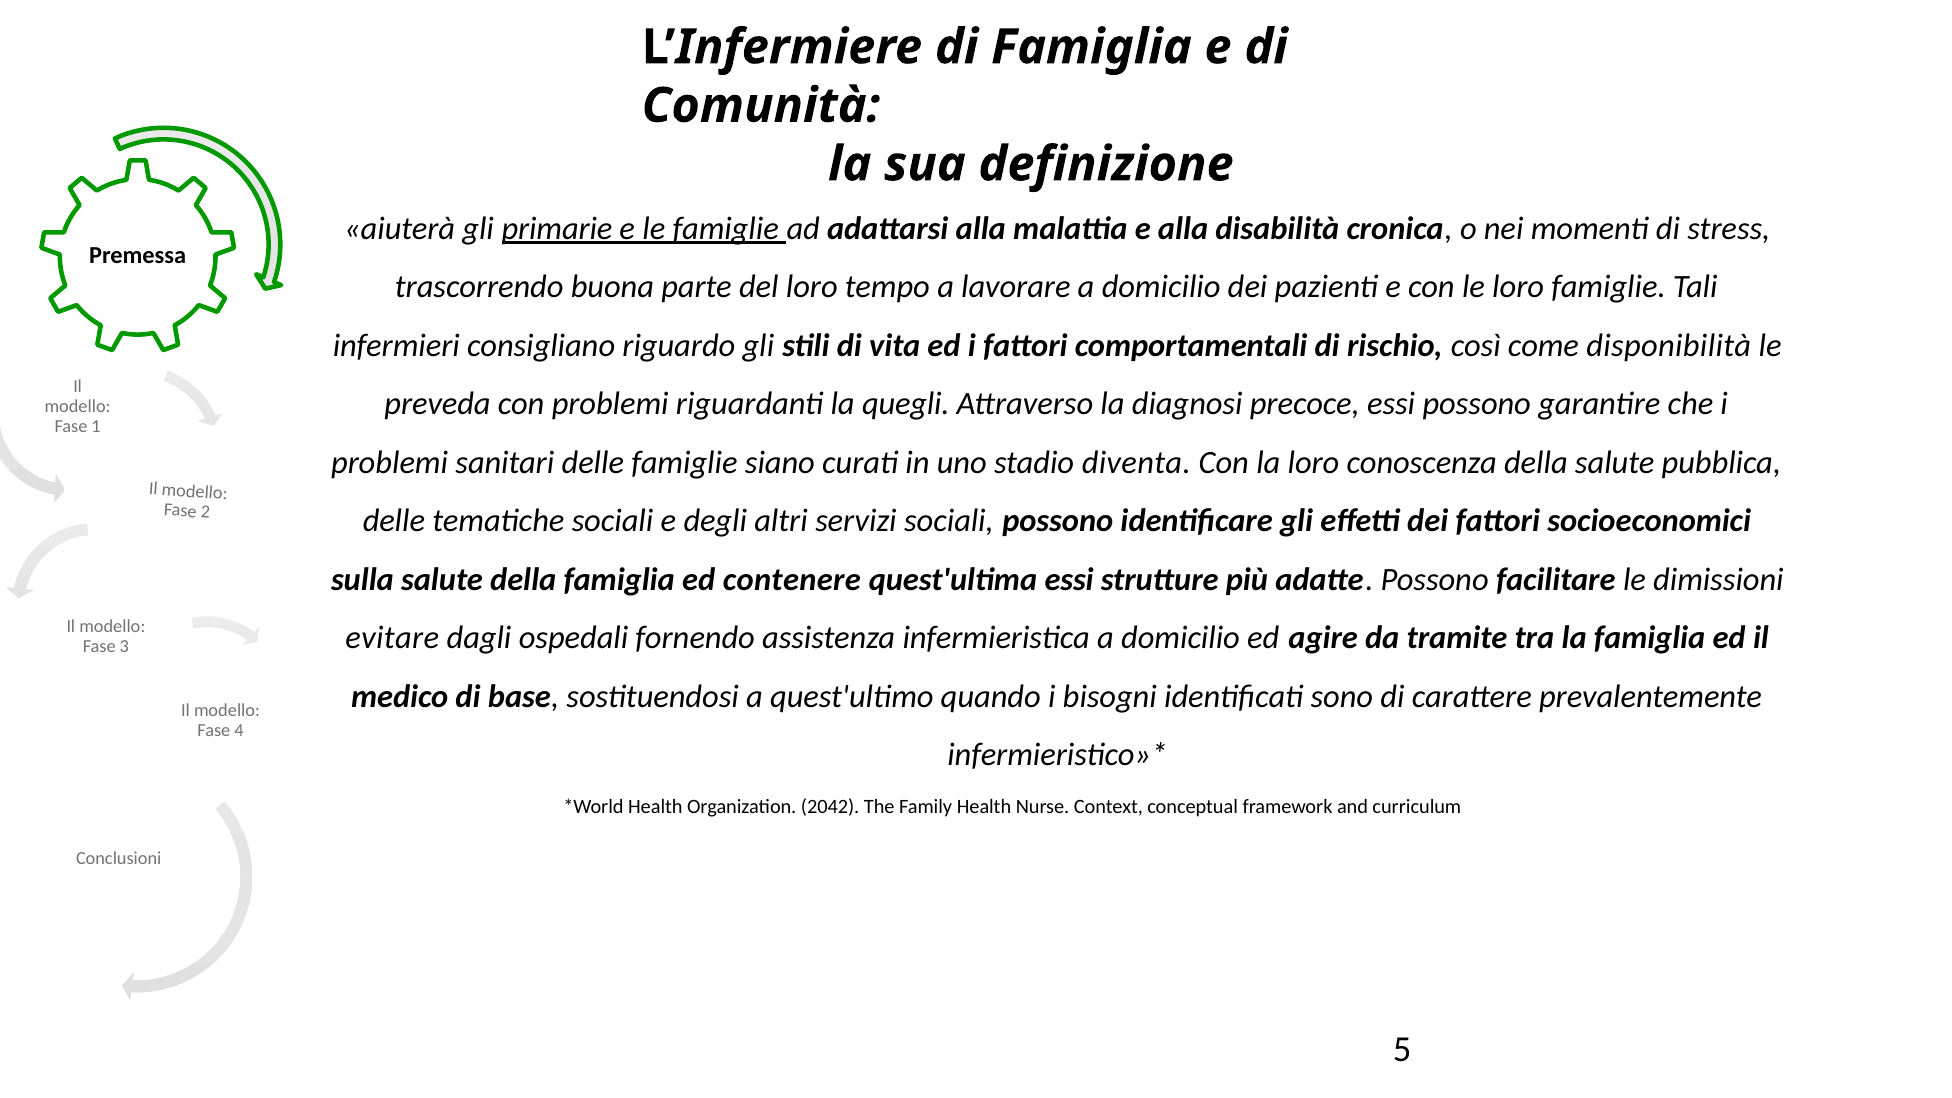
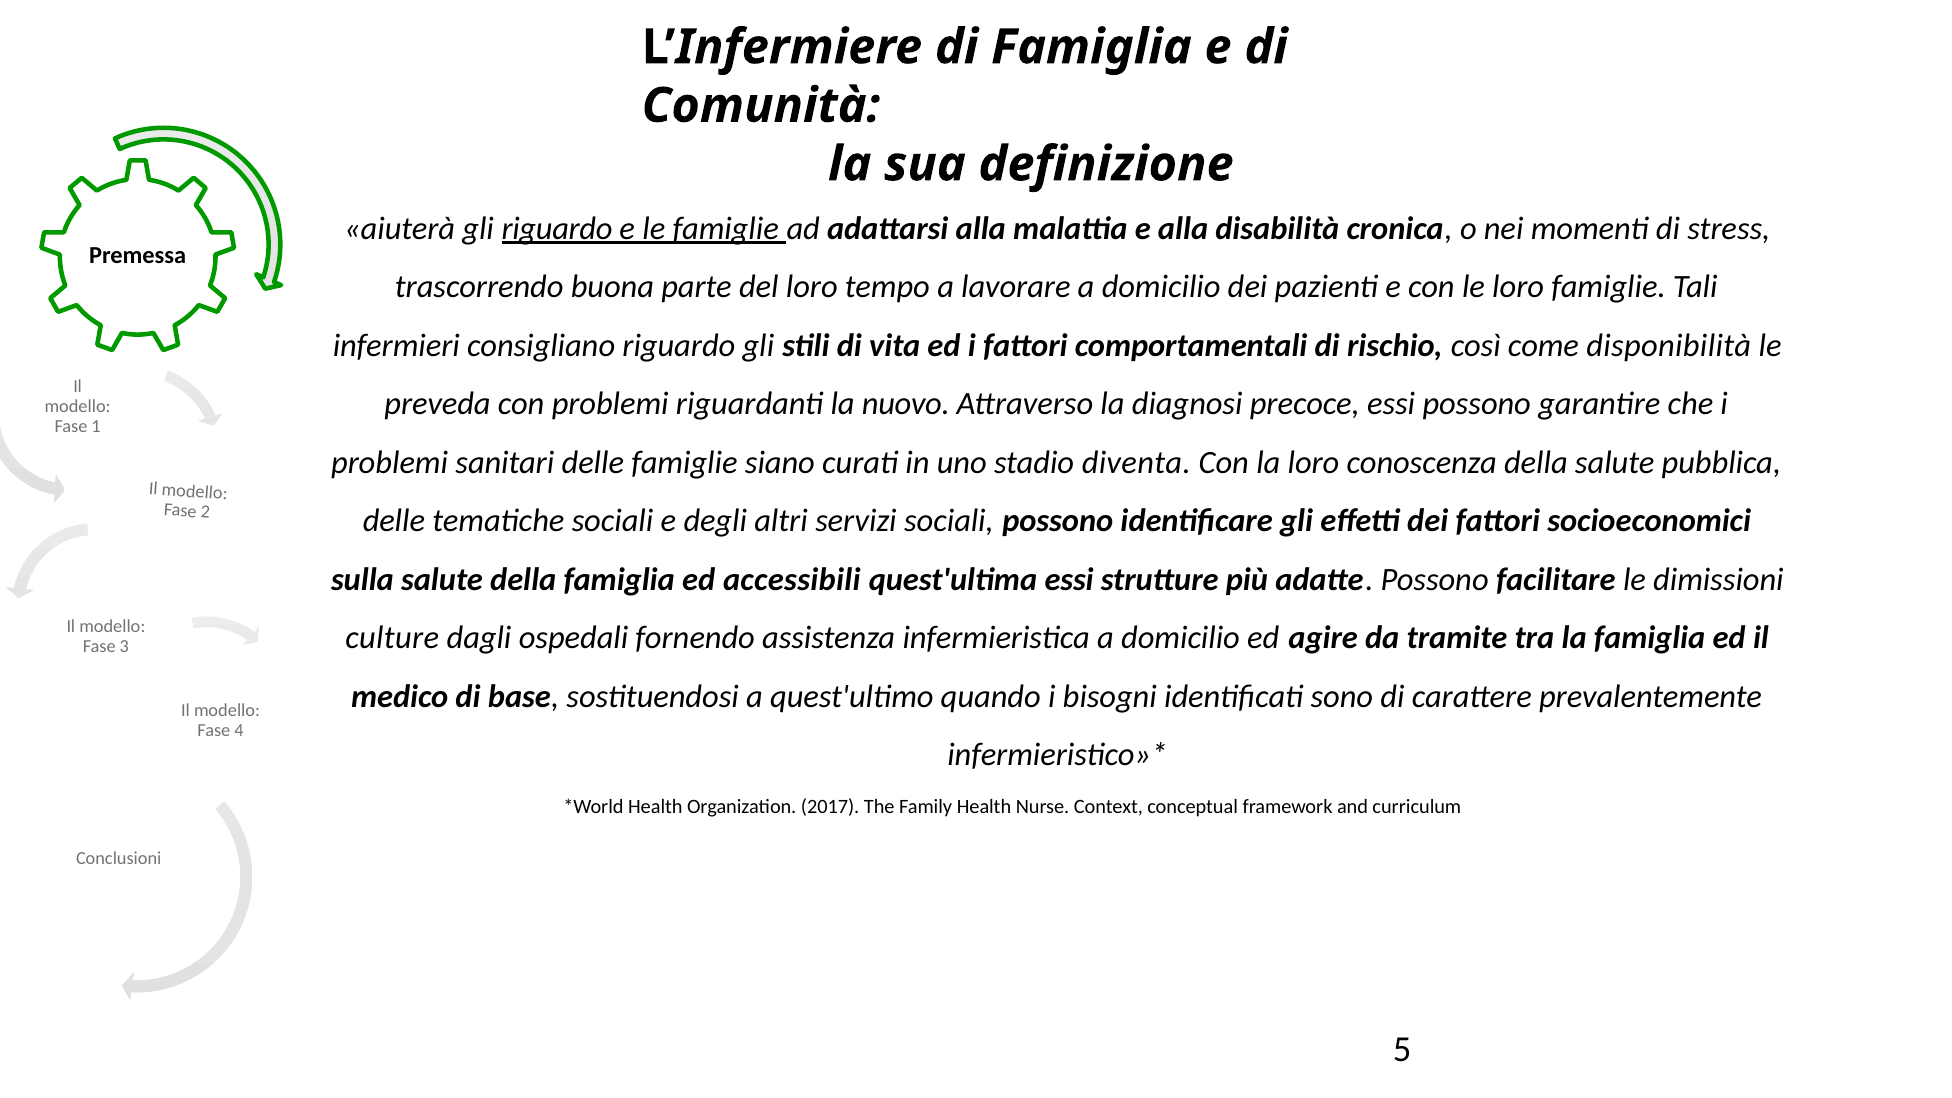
gli primarie: primarie -> riguardo
quegli: quegli -> nuovo
contenere: contenere -> accessibili
evitare: evitare -> culture
2042: 2042 -> 2017
